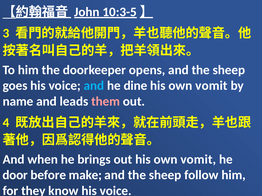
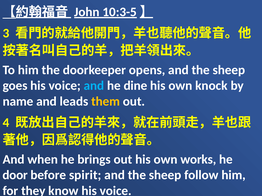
vomit at (211, 86): vomit -> knock
them colour: pink -> yellow
out his own vomit: vomit -> works
make: make -> spirit
